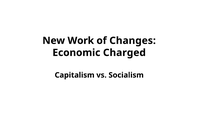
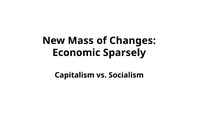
Work: Work -> Mass
Charged: Charged -> Sparsely
